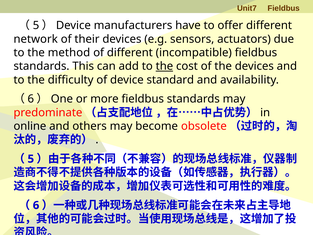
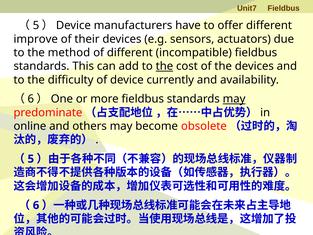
network: network -> improve
standard: standard -> currently
may at (234, 99) underline: none -> present
